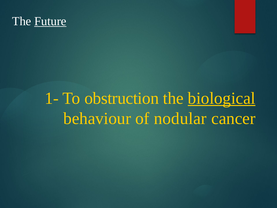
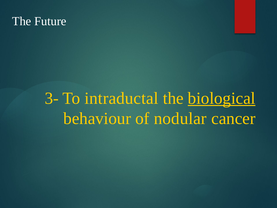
Future underline: present -> none
1-: 1- -> 3-
obstruction: obstruction -> intraductal
